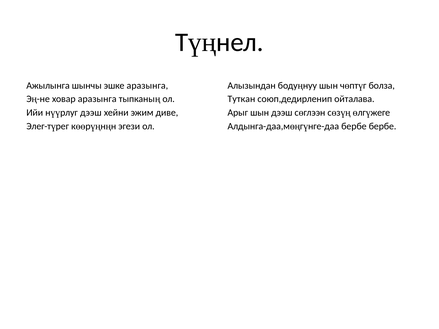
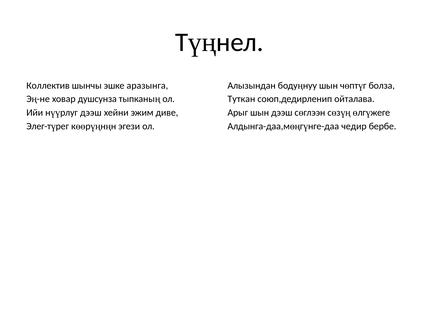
Ажылынга: Ажылынга -> Коллектив
ховар аразынга: аразынга -> душсунза
Алдынга-даа,мөңгүнге-даа бербе: бербе -> чедир
